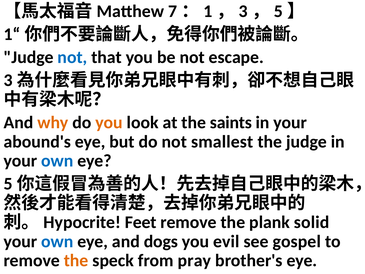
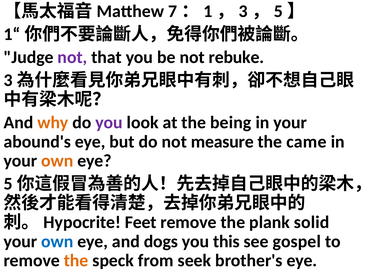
not at (72, 57) colour: blue -> purple
escape: escape -> rebuke
you at (109, 122) colour: orange -> purple
saints: saints -> being
smallest: smallest -> measure
the judge: judge -> came
own at (57, 161) colour: blue -> orange
evil: evil -> this
pray: pray -> seek
